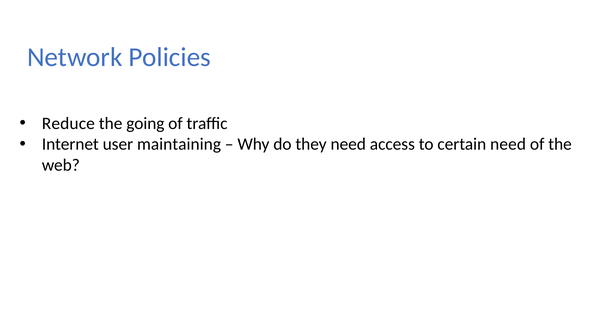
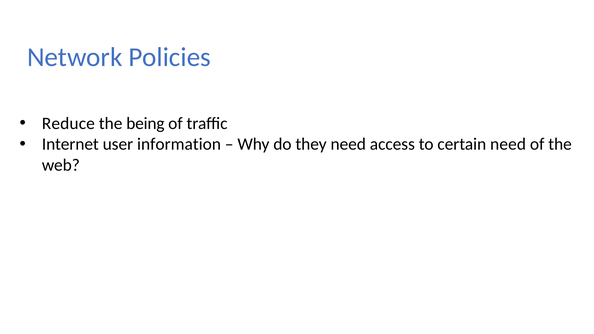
going: going -> being
maintaining: maintaining -> information
